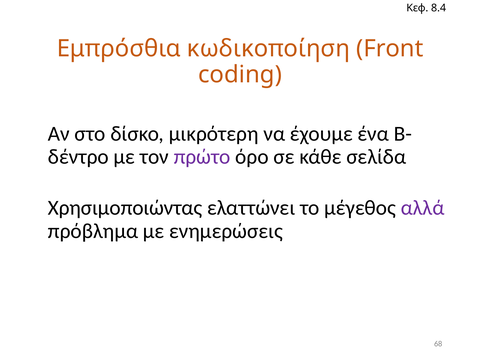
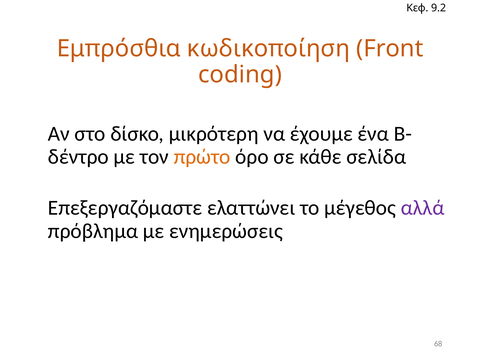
8.4: 8.4 -> 9.2
πρώτο colour: purple -> orange
Χρησιμοποιώντας: Χρησιμοποιώντας -> Επεξεργαζόμαστε
